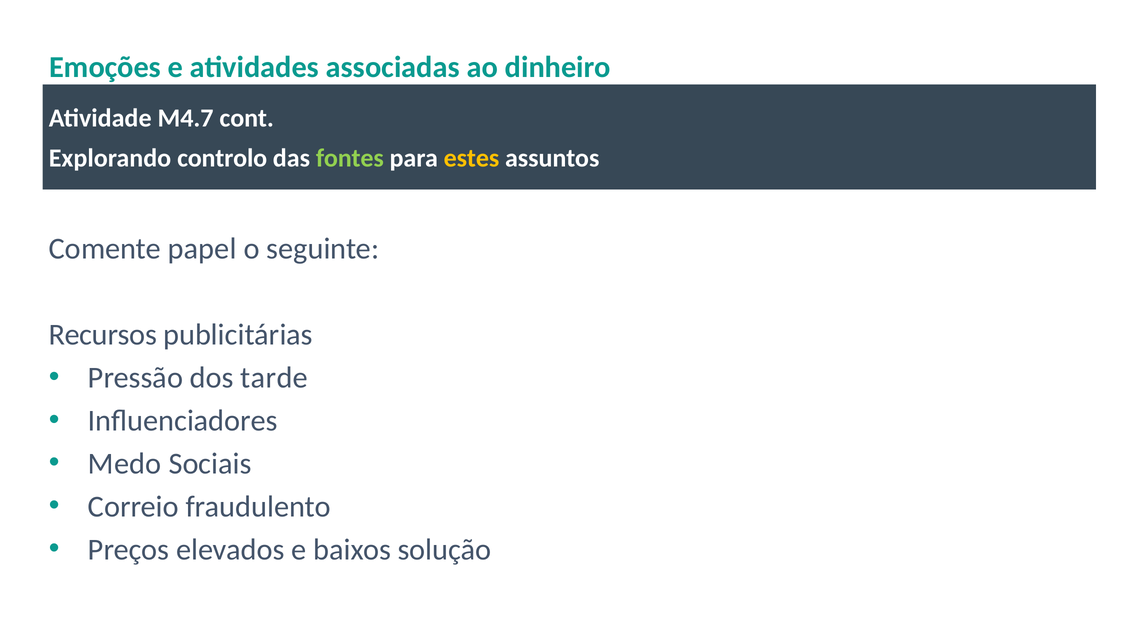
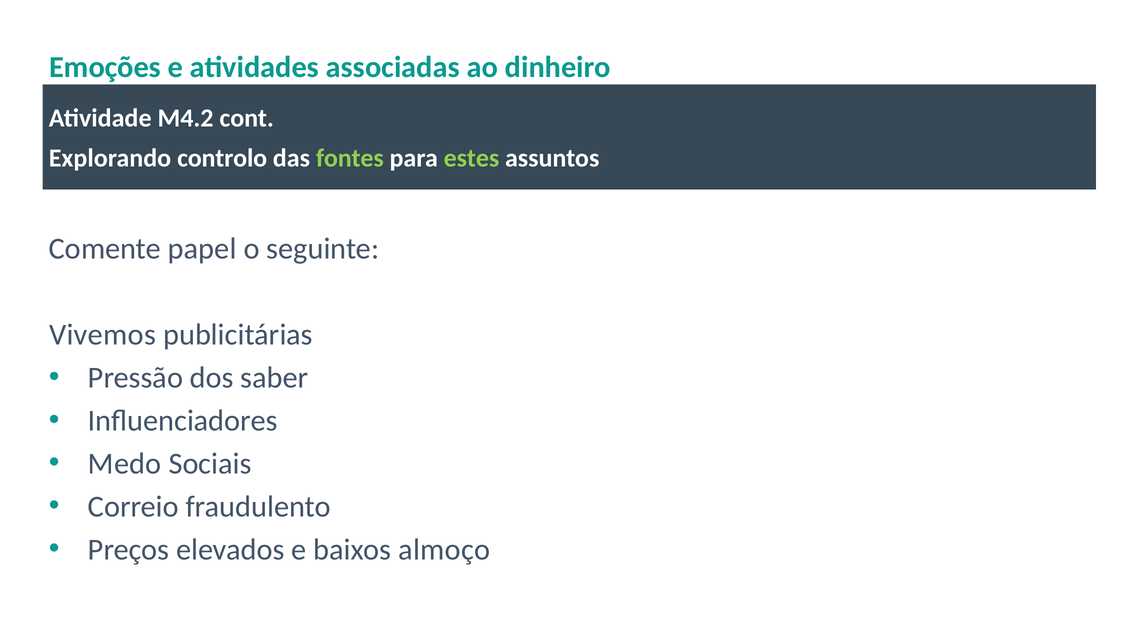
M4.7: M4.7 -> M4.2
estes colour: yellow -> light green
Recursos: Recursos -> Vivemos
tarde: tarde -> saber
solução: solução -> almoço
